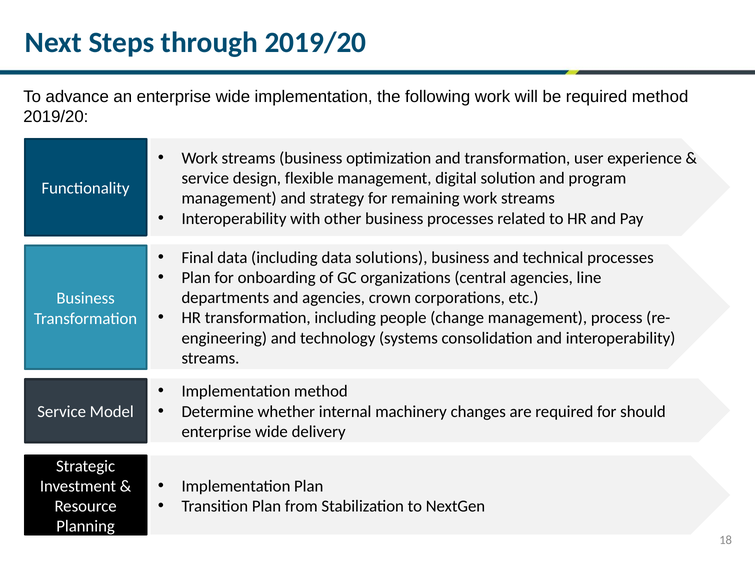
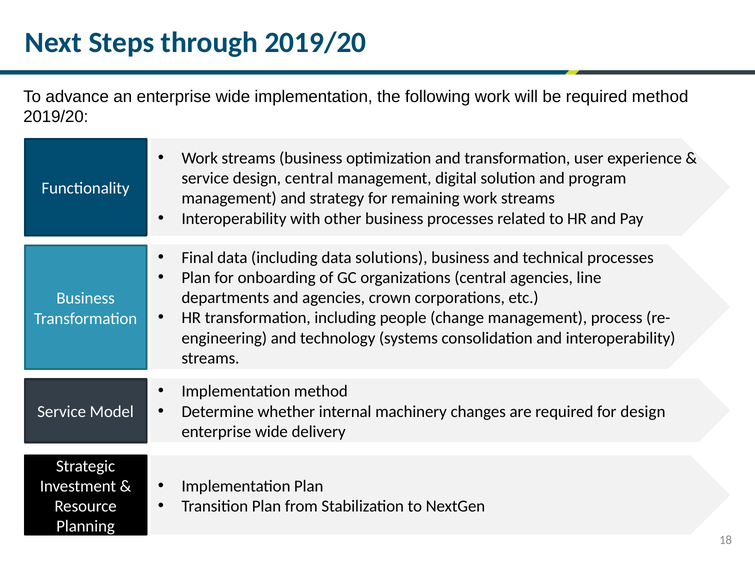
design flexible: flexible -> central
for should: should -> design
